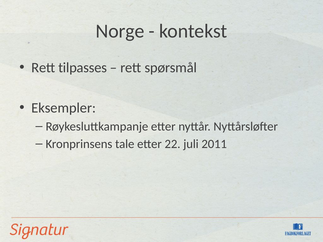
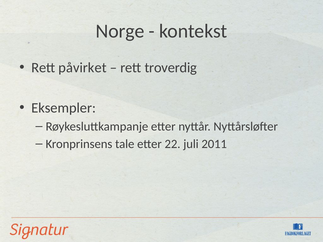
tilpasses: tilpasses -> påvirket
spørsmål: spørsmål -> troverdig
